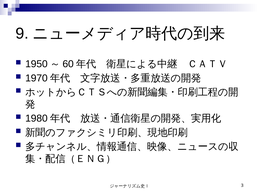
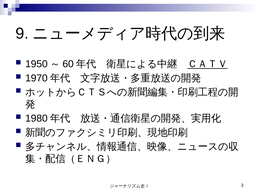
ＣＡＴＶ underline: none -> present
